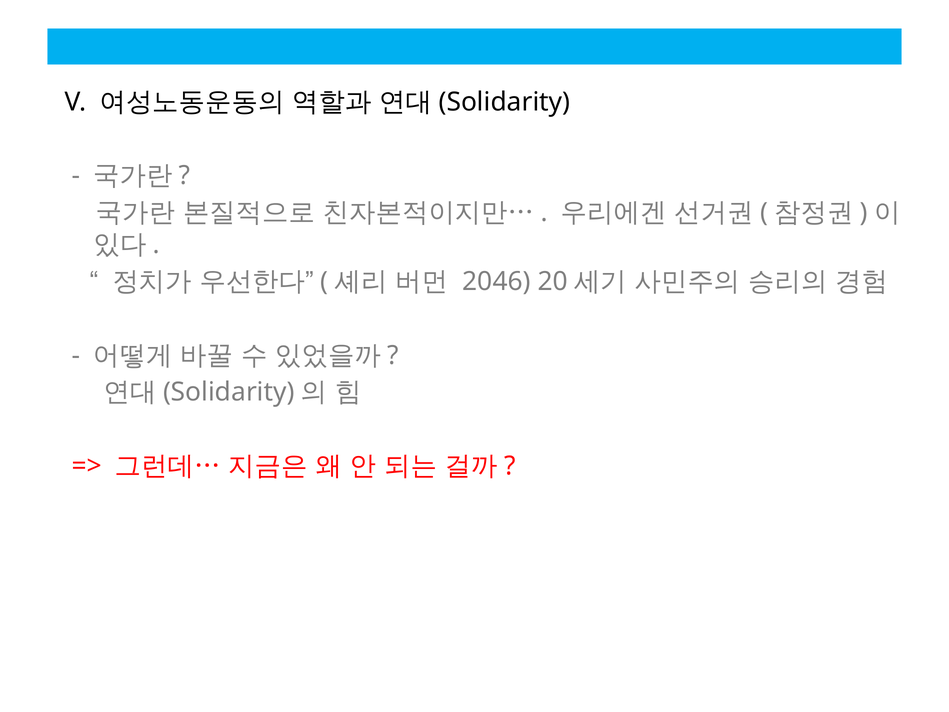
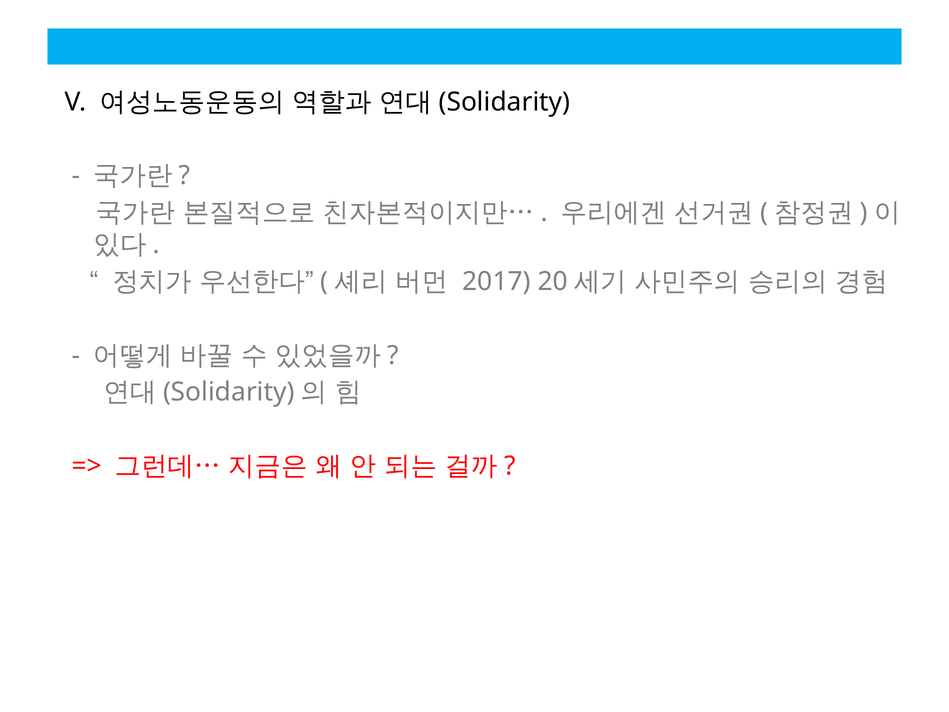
2046: 2046 -> 2017
